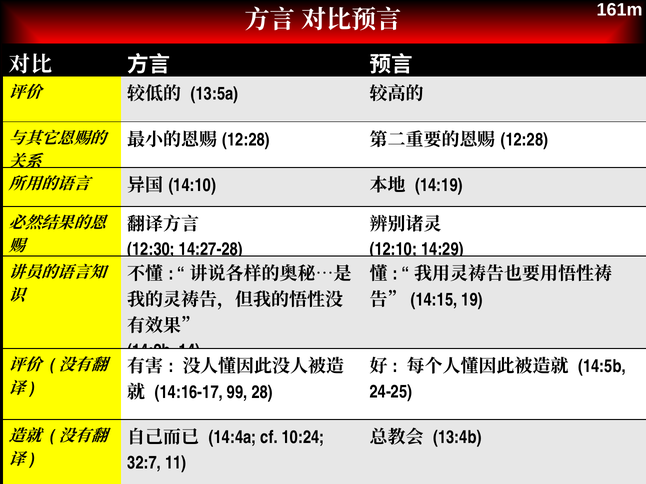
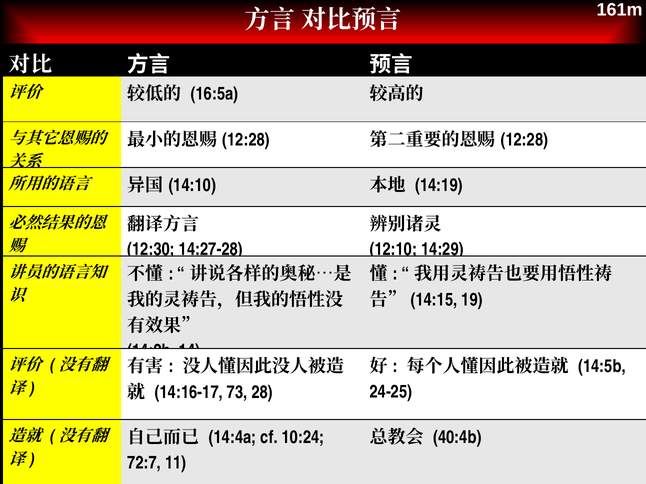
13:5a: 13:5a -> 16:5a
99: 99 -> 73
13:4b: 13:4b -> 40:4b
32:7: 32:7 -> 72:7
